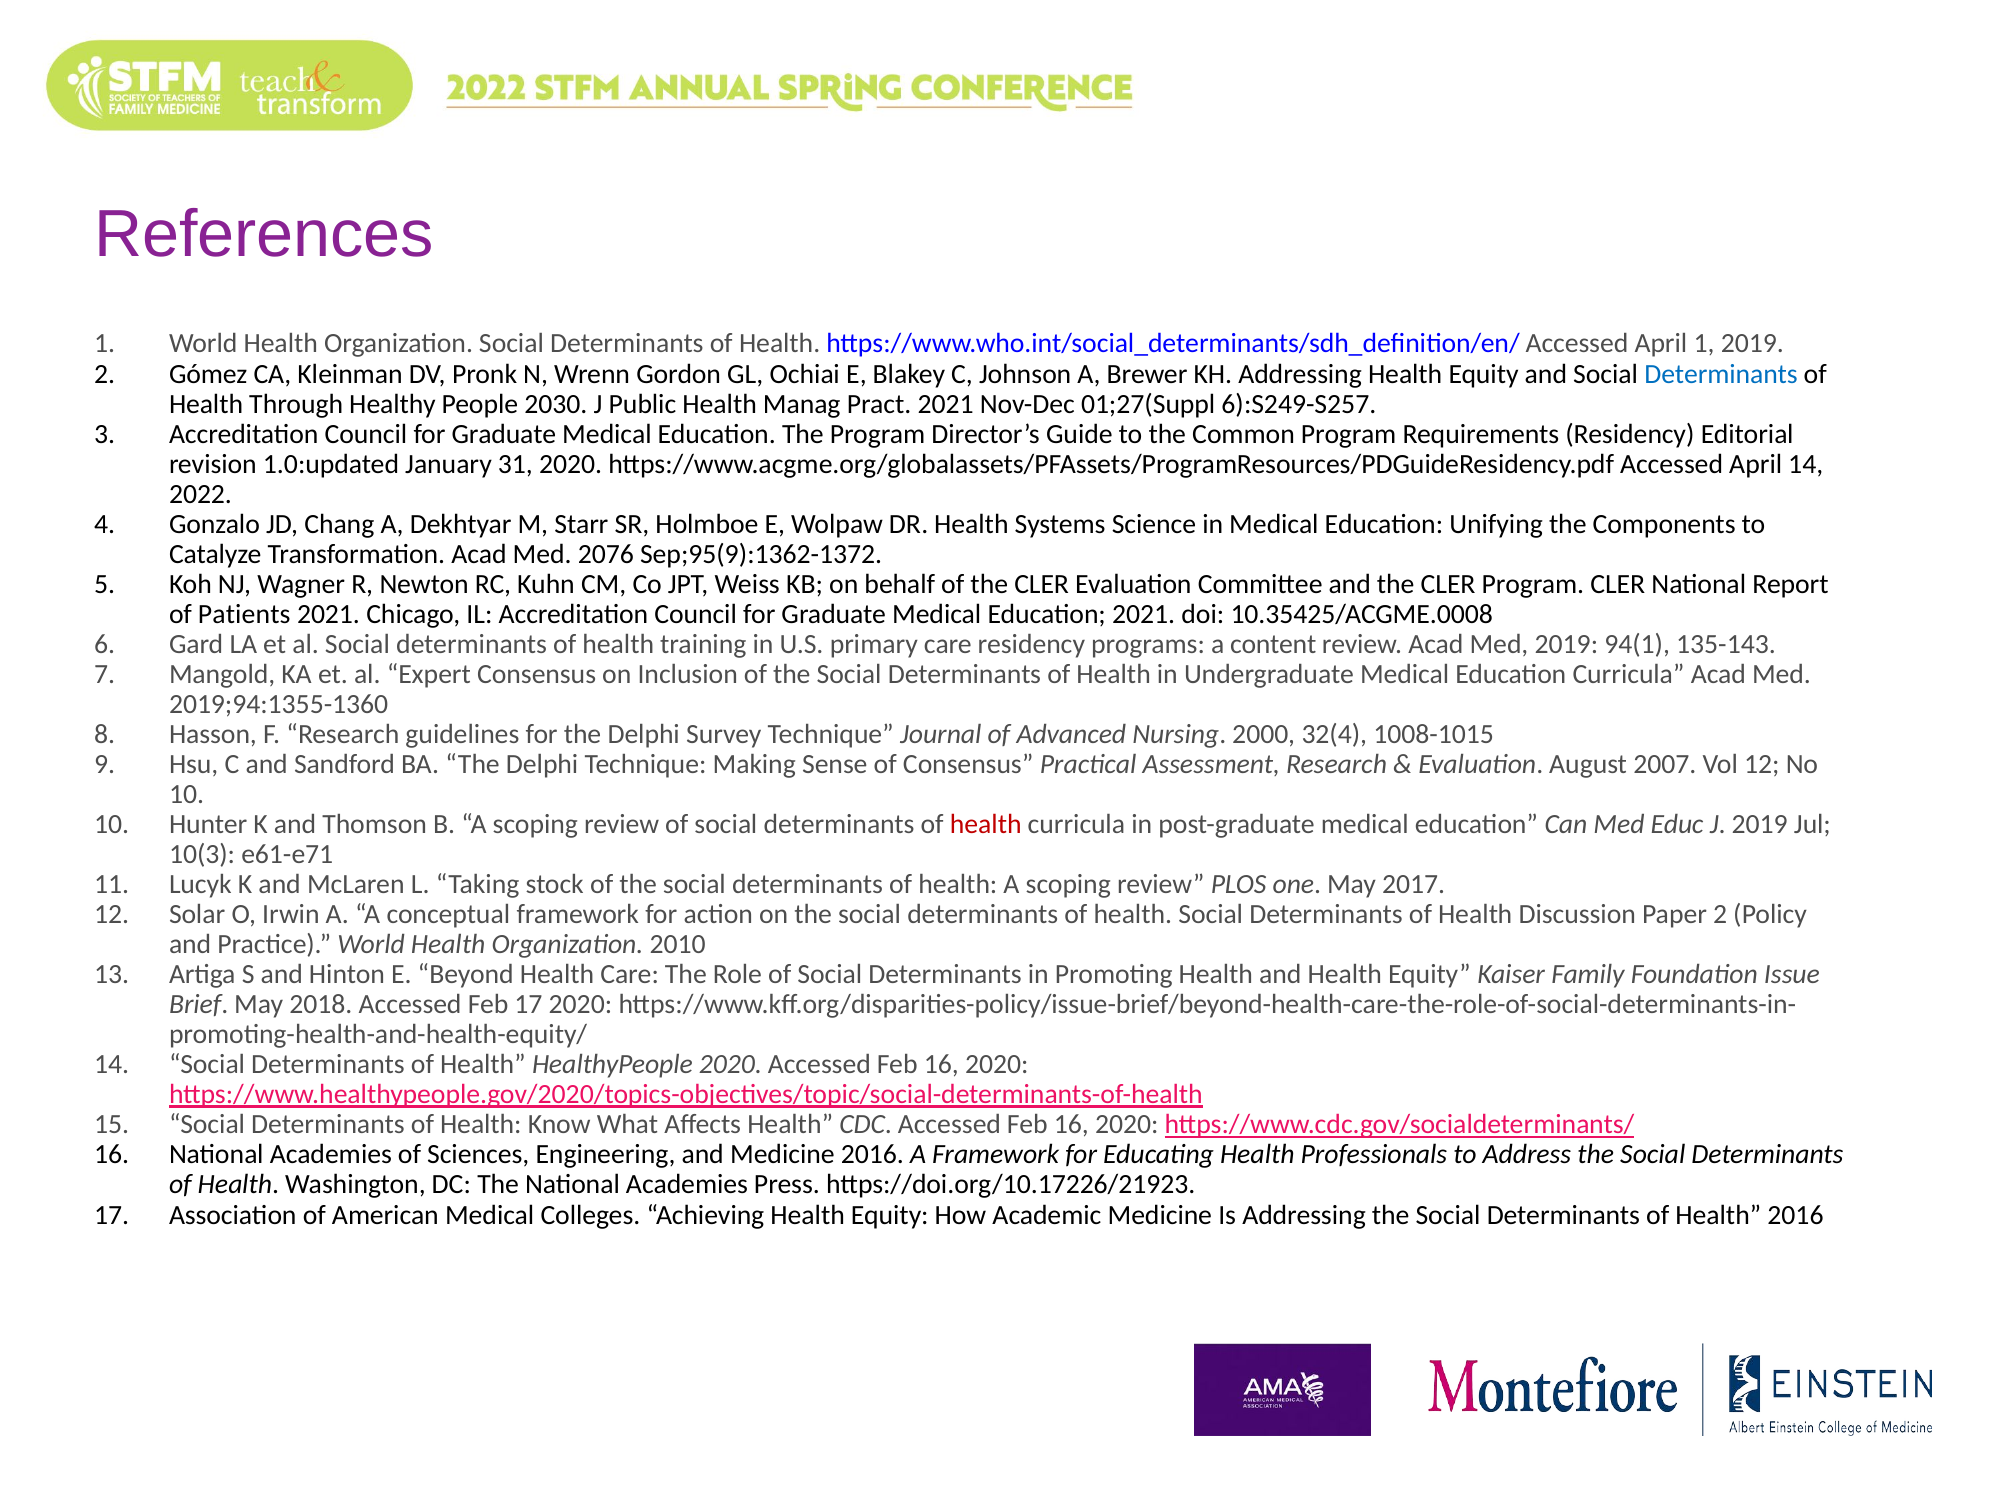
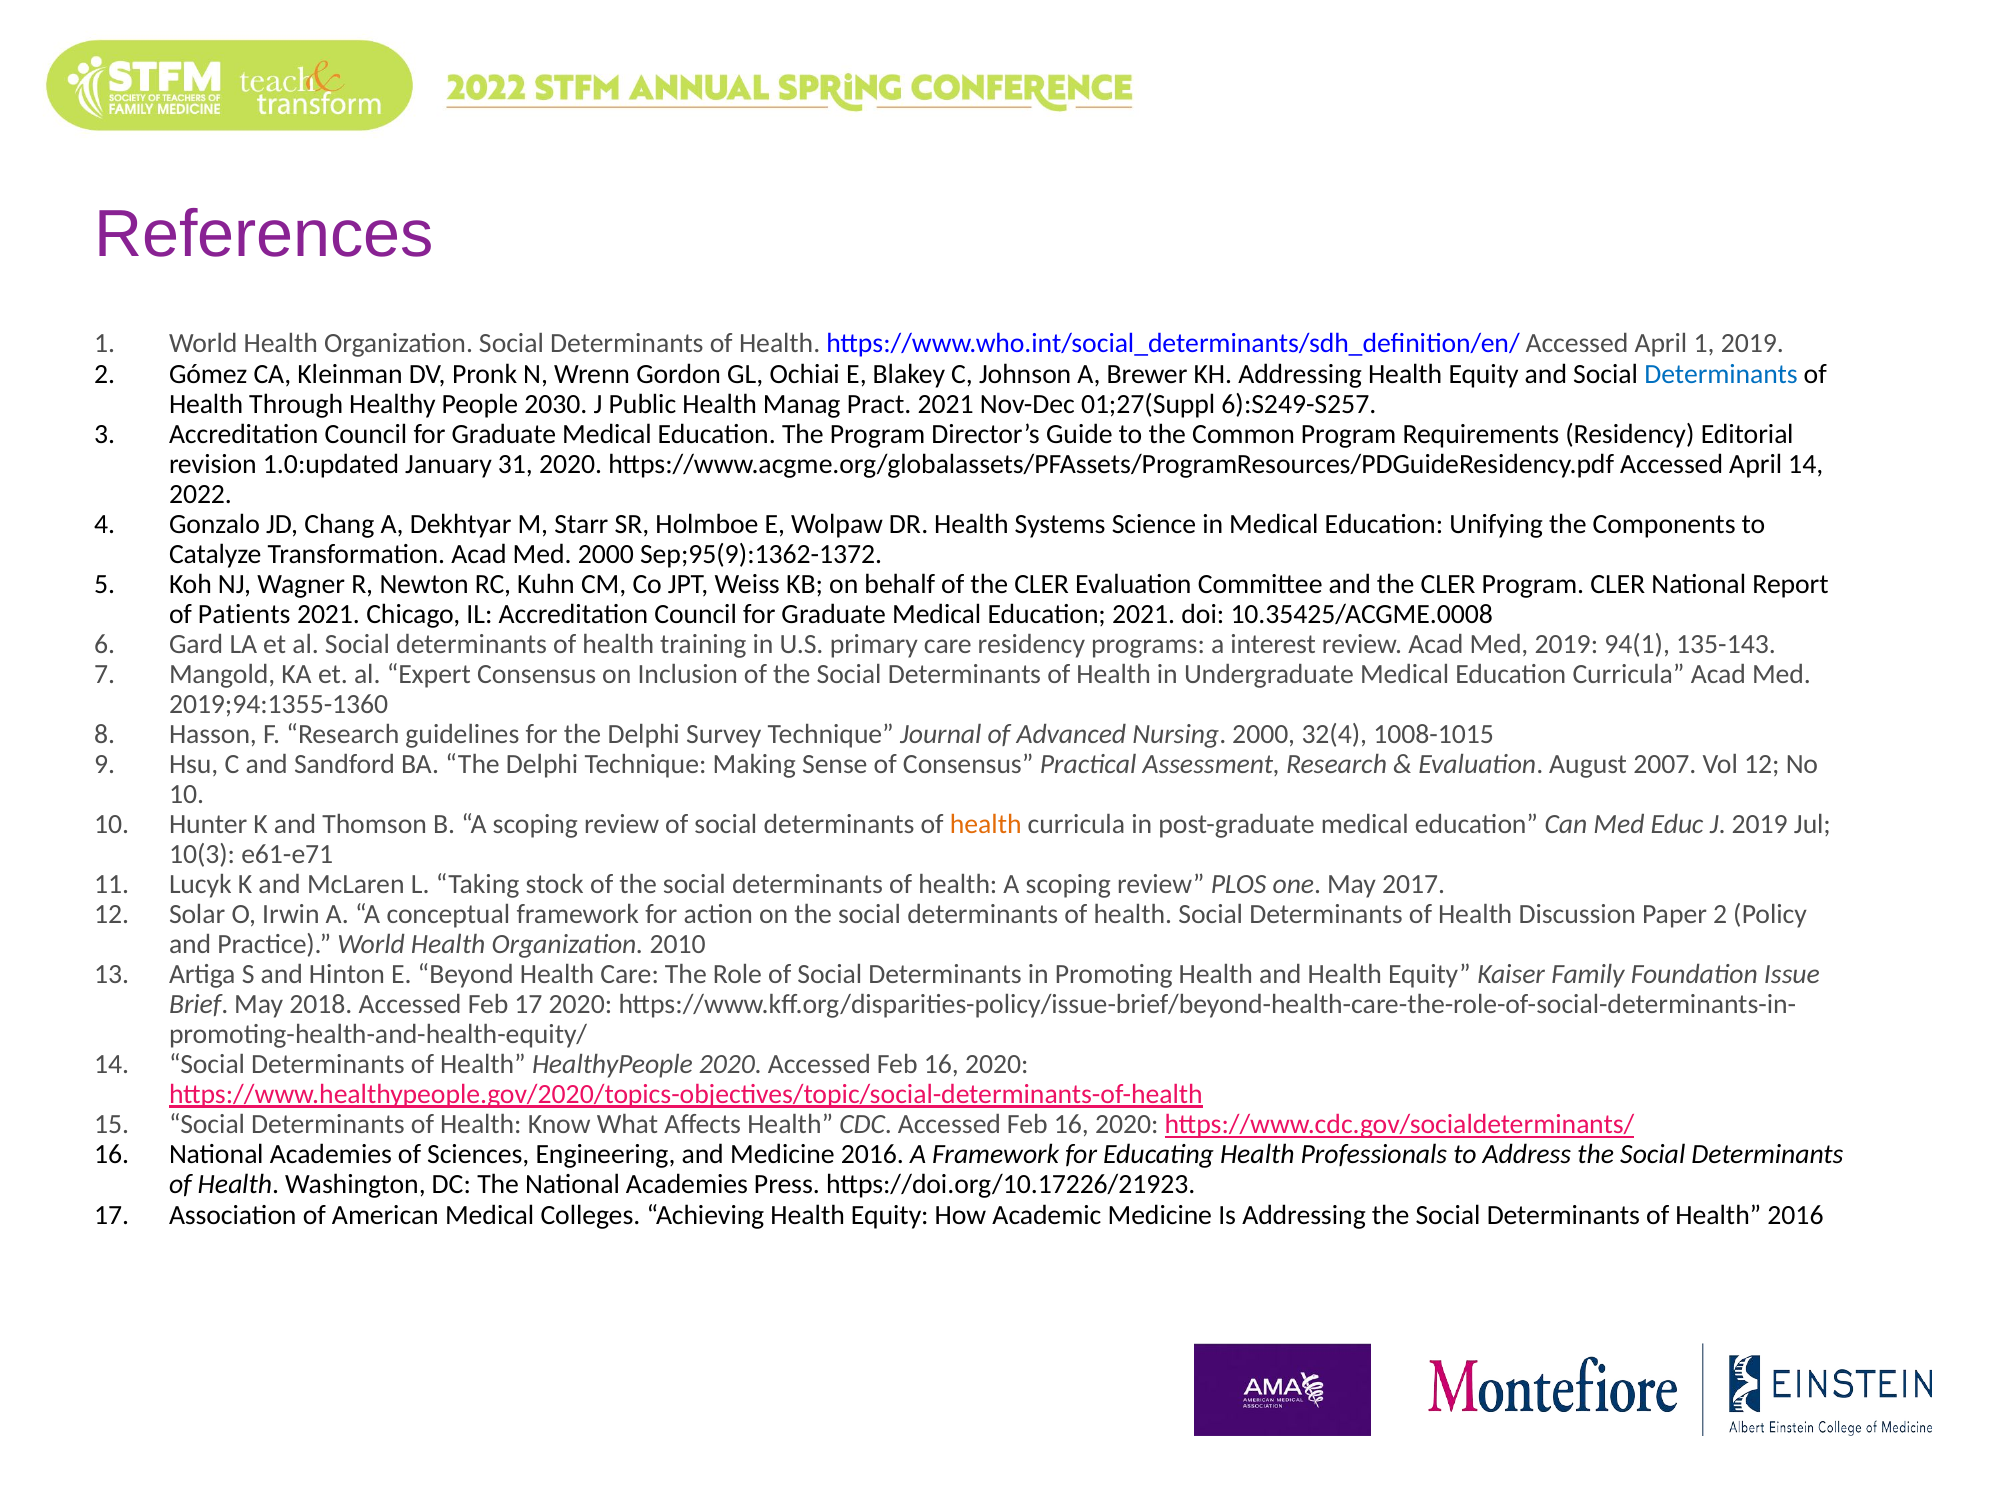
Med 2076: 2076 -> 2000
content: content -> interest
health at (986, 824) colour: red -> orange
